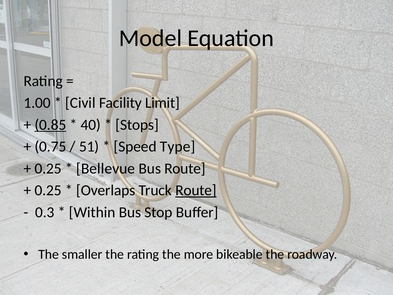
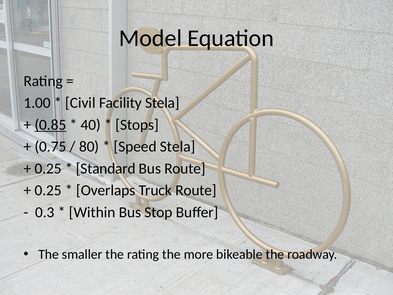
Facility Limit: Limit -> Stela
51: 51 -> 80
Speed Type: Type -> Stela
Bellevue: Bellevue -> Standard
Route at (196, 190) underline: present -> none
